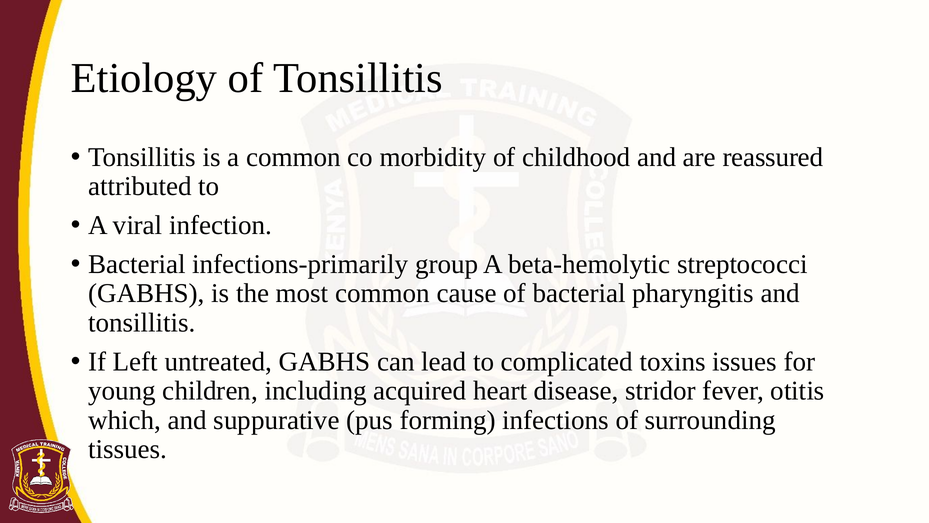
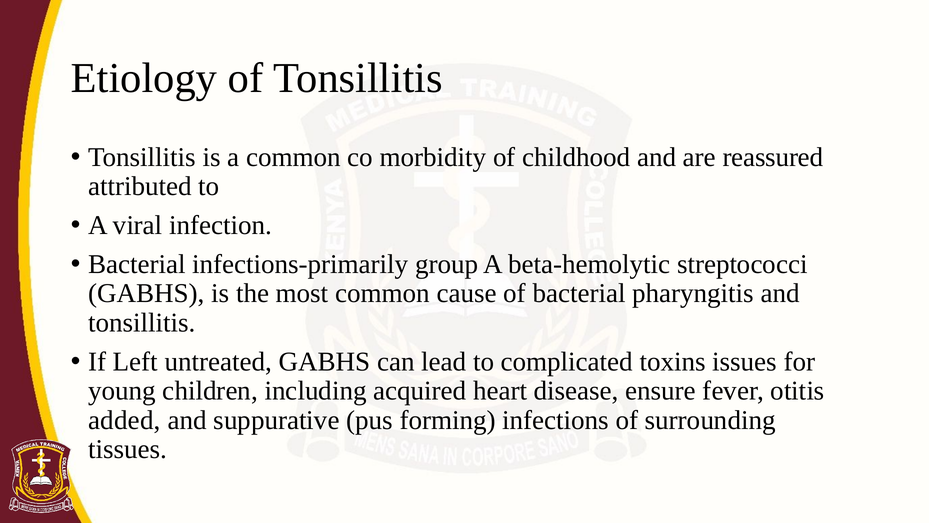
stridor: stridor -> ensure
which: which -> added
